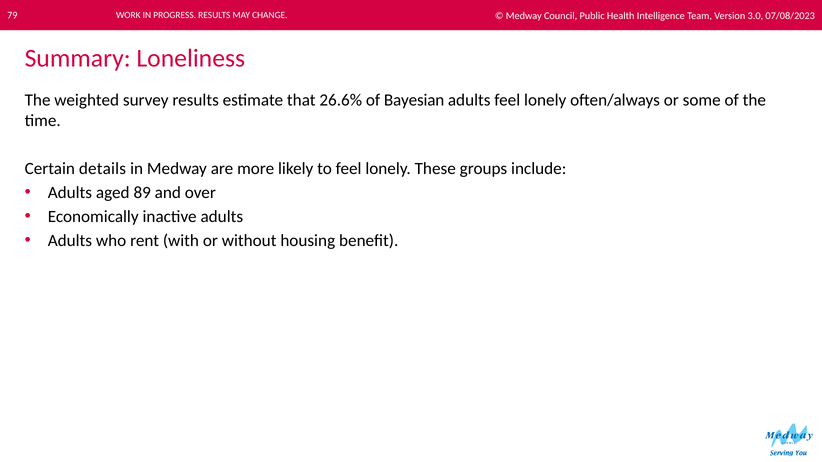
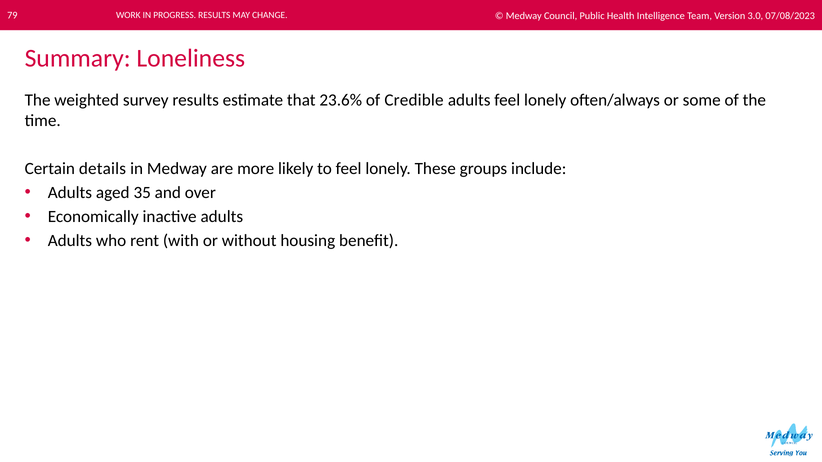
26.6%: 26.6% -> 23.6%
Bayesian: Bayesian -> Credible
89: 89 -> 35
